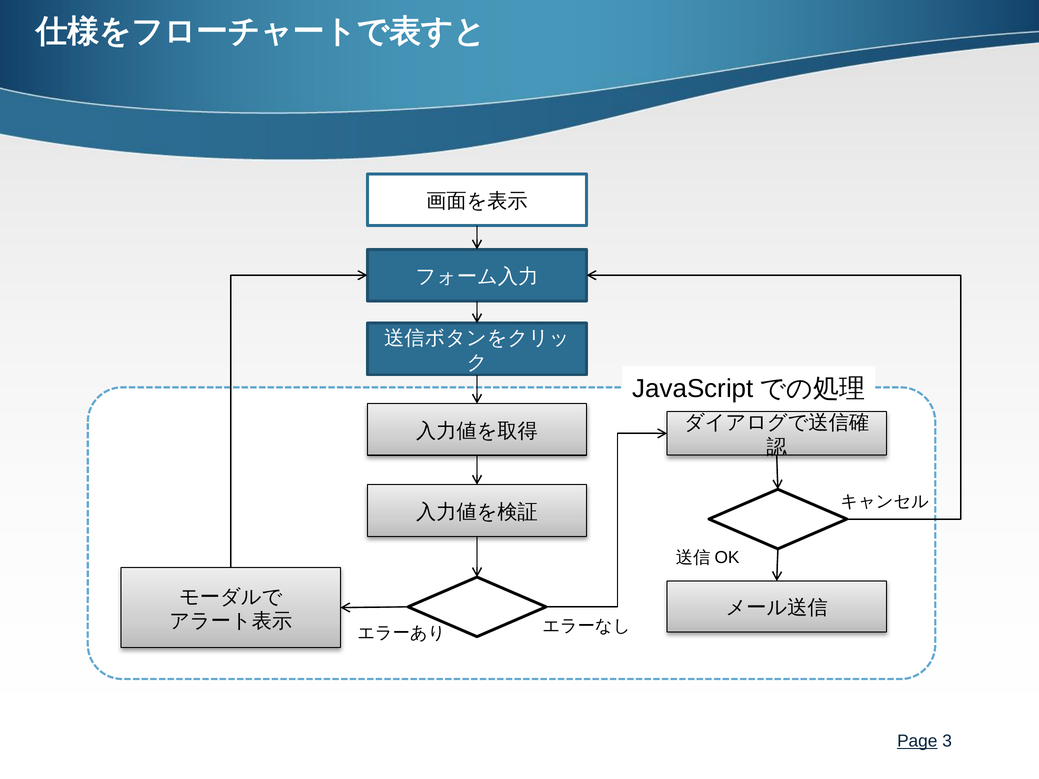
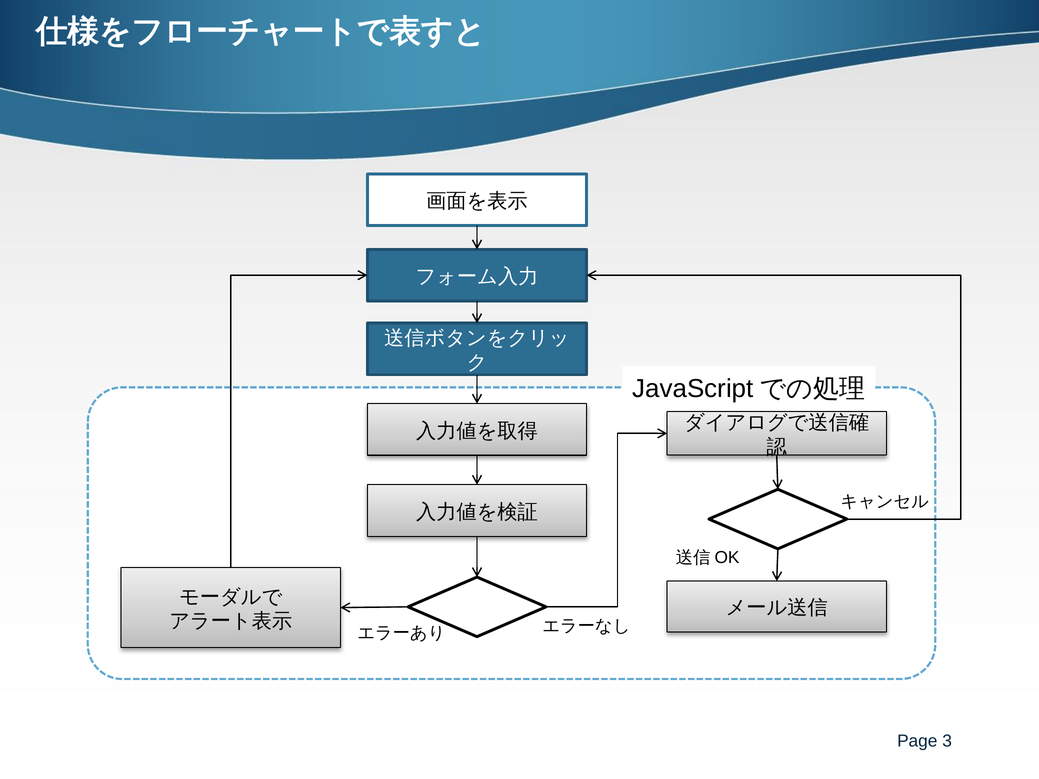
Page underline: present -> none
